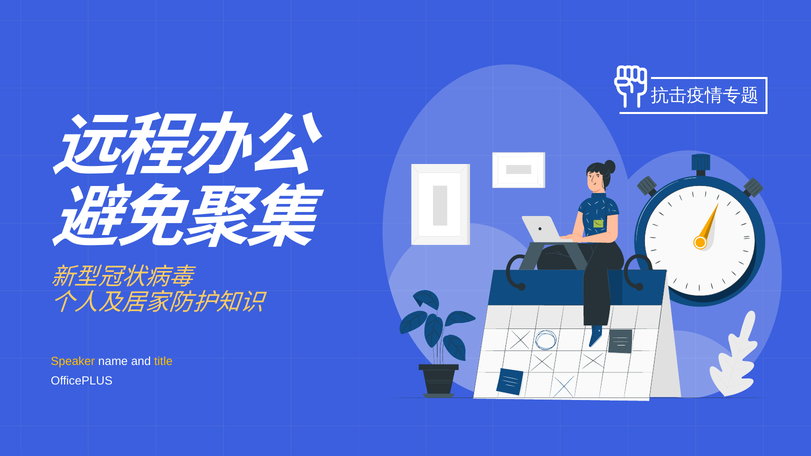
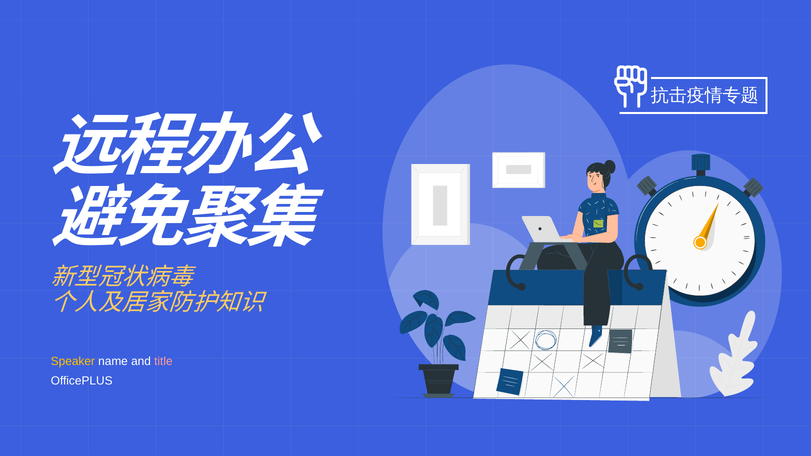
title colour: yellow -> pink
